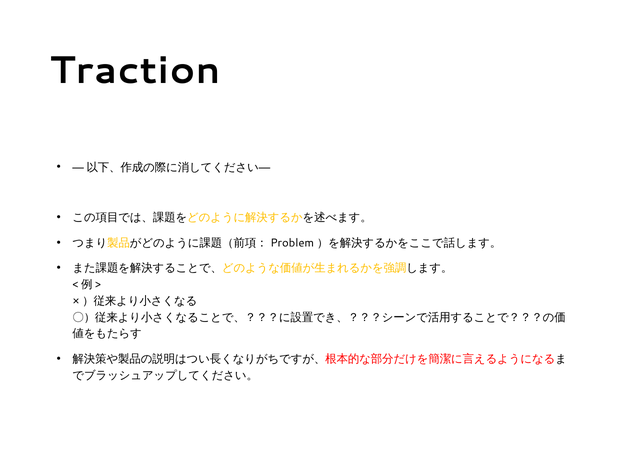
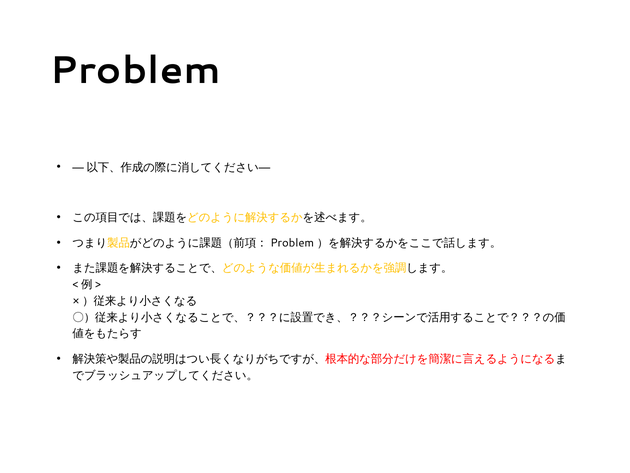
Traction: Traction -> Problem
